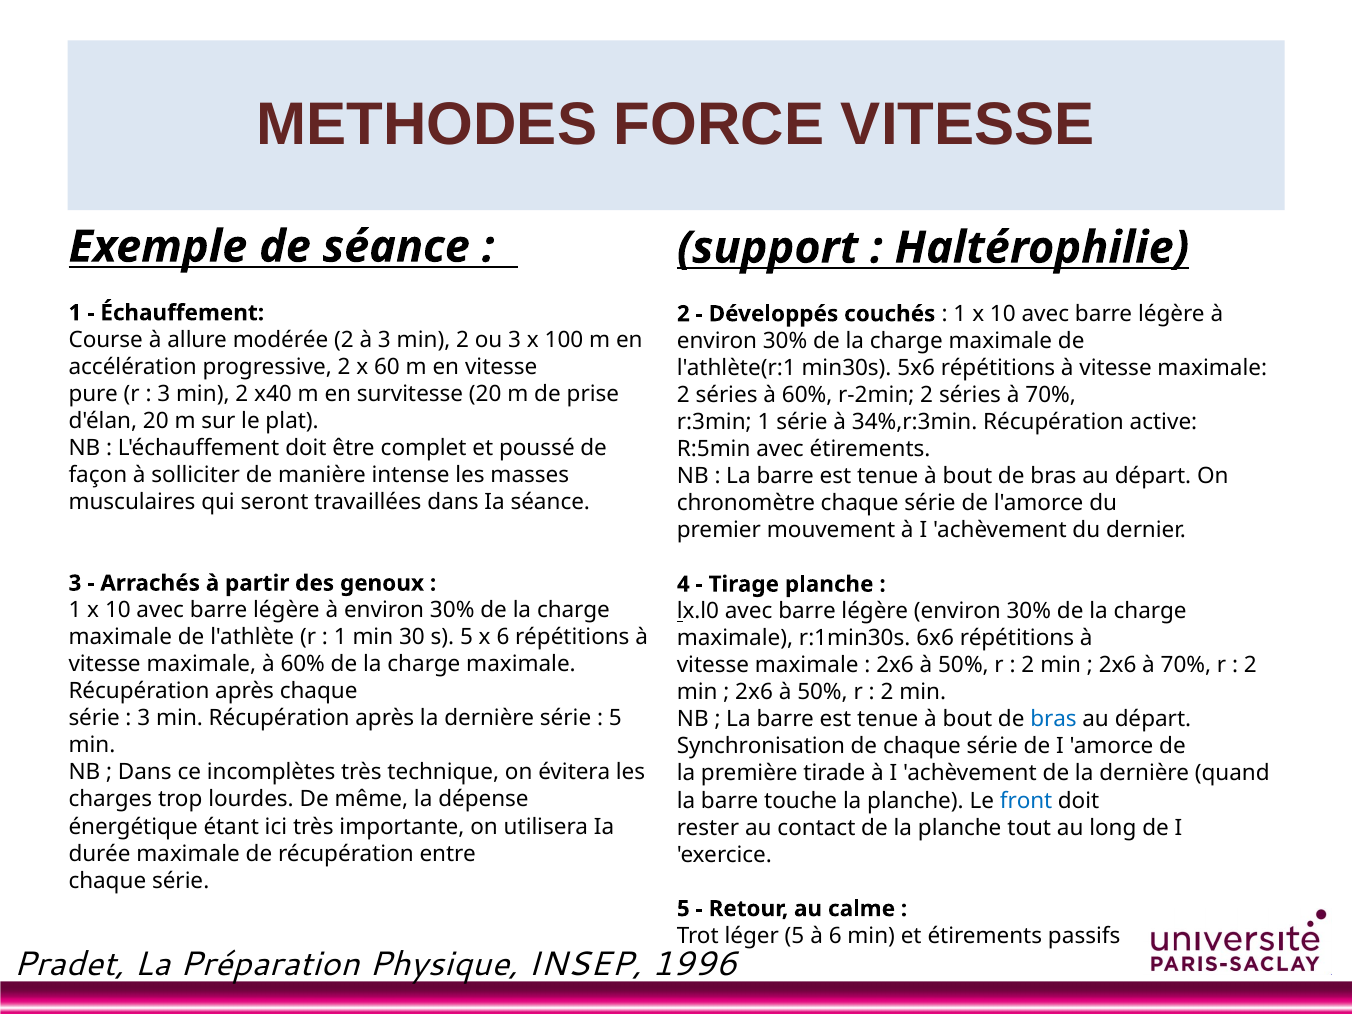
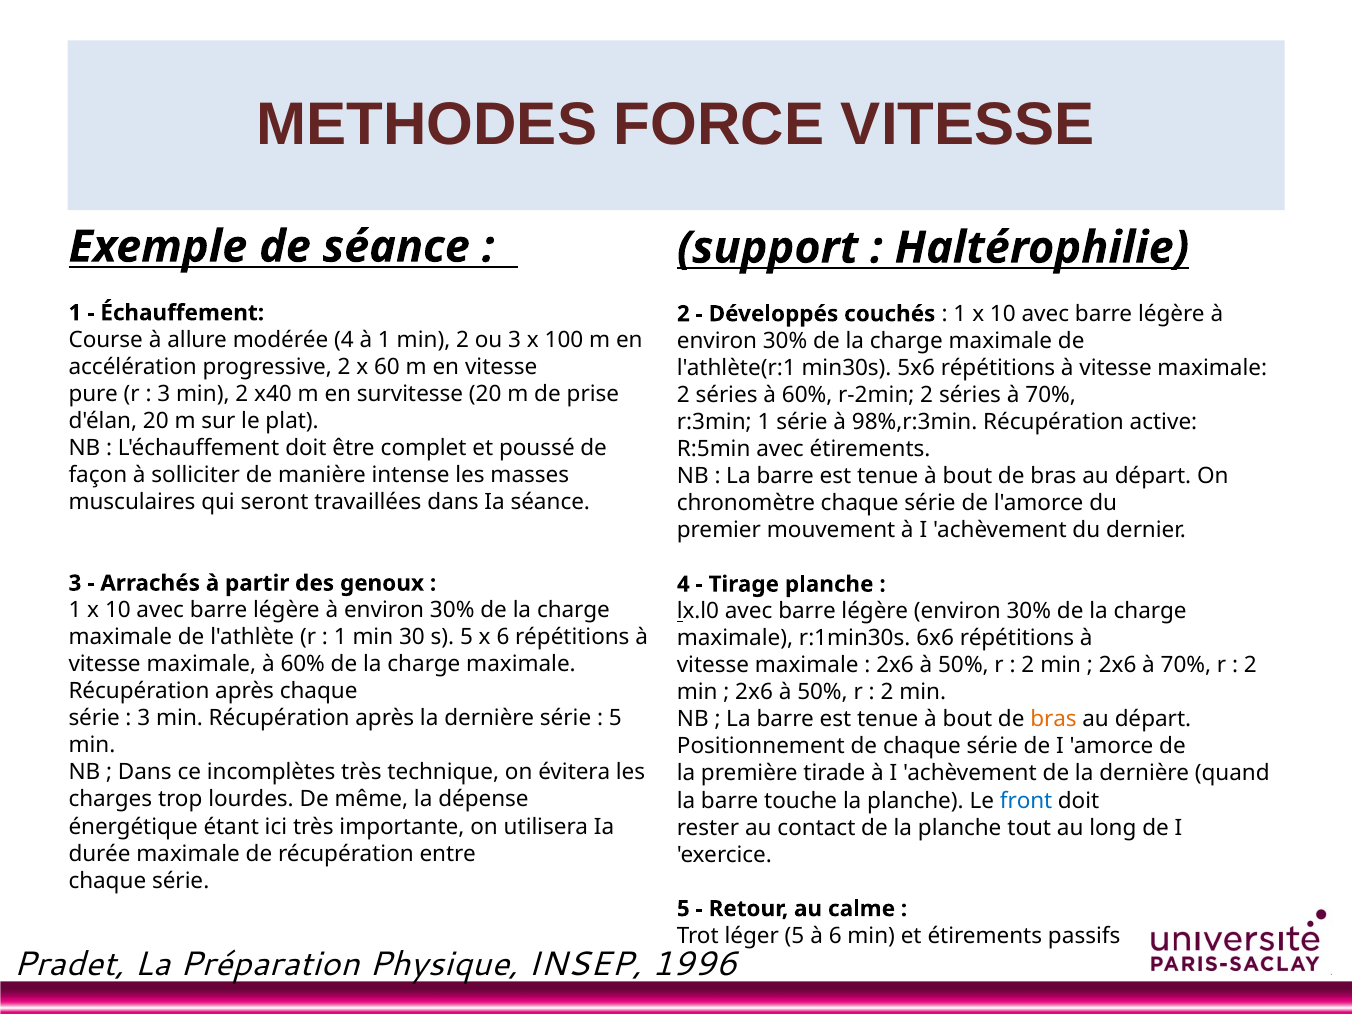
modérée 2: 2 -> 4
à 3: 3 -> 1
34%,r:3min: 34%,r:3min -> 98%,r:3min
bras at (1054, 719) colour: blue -> orange
Synchronisation: Synchronisation -> Positionnement
